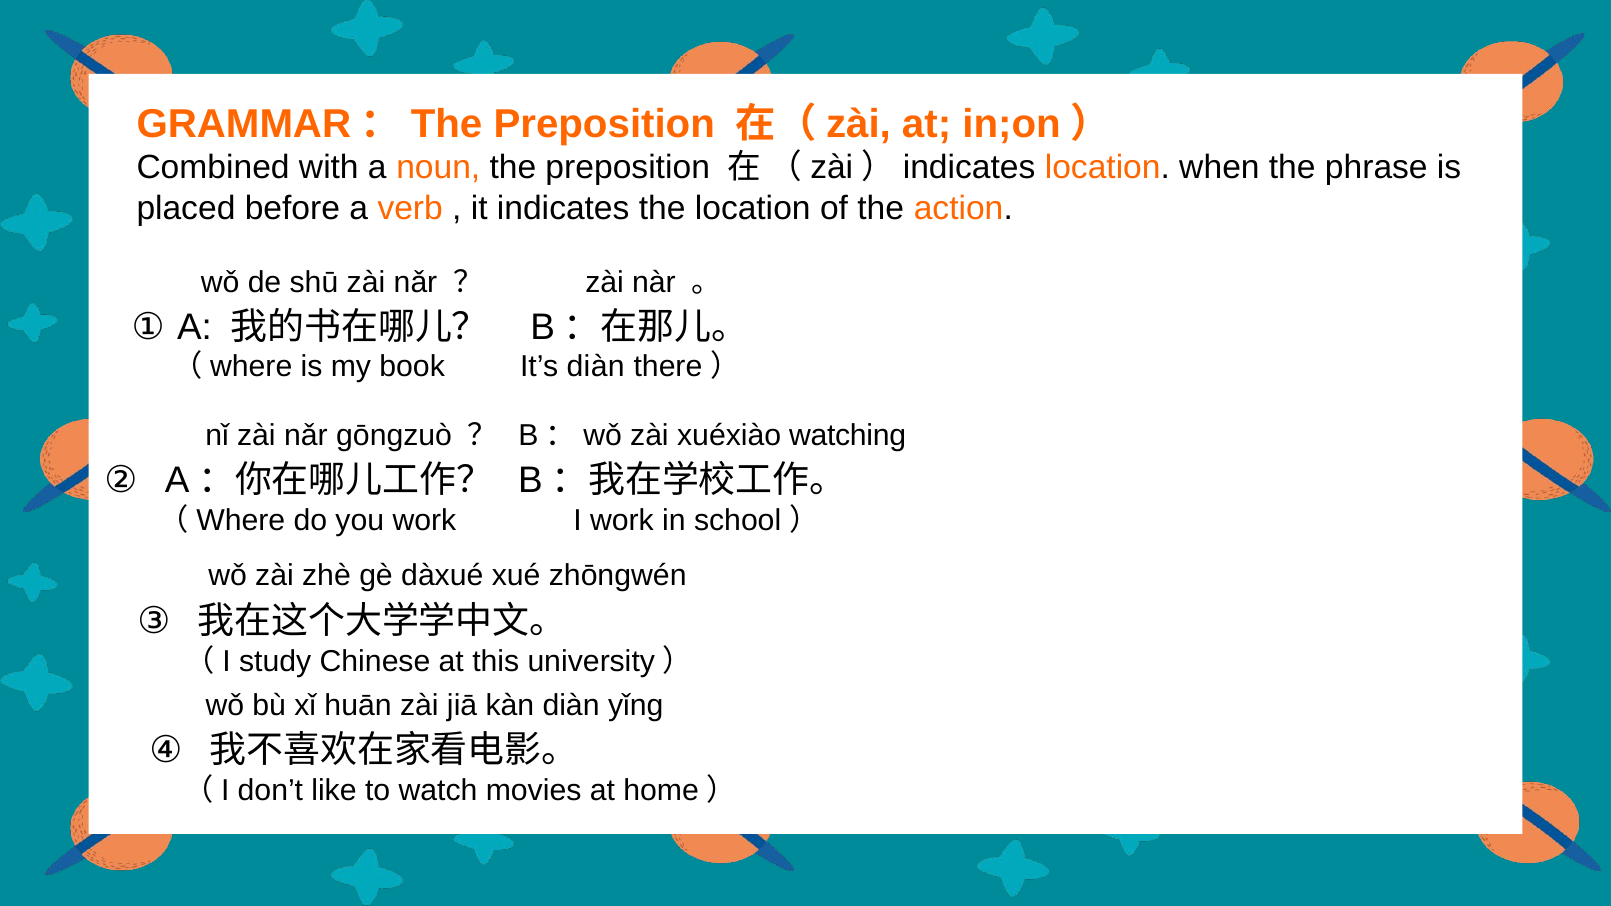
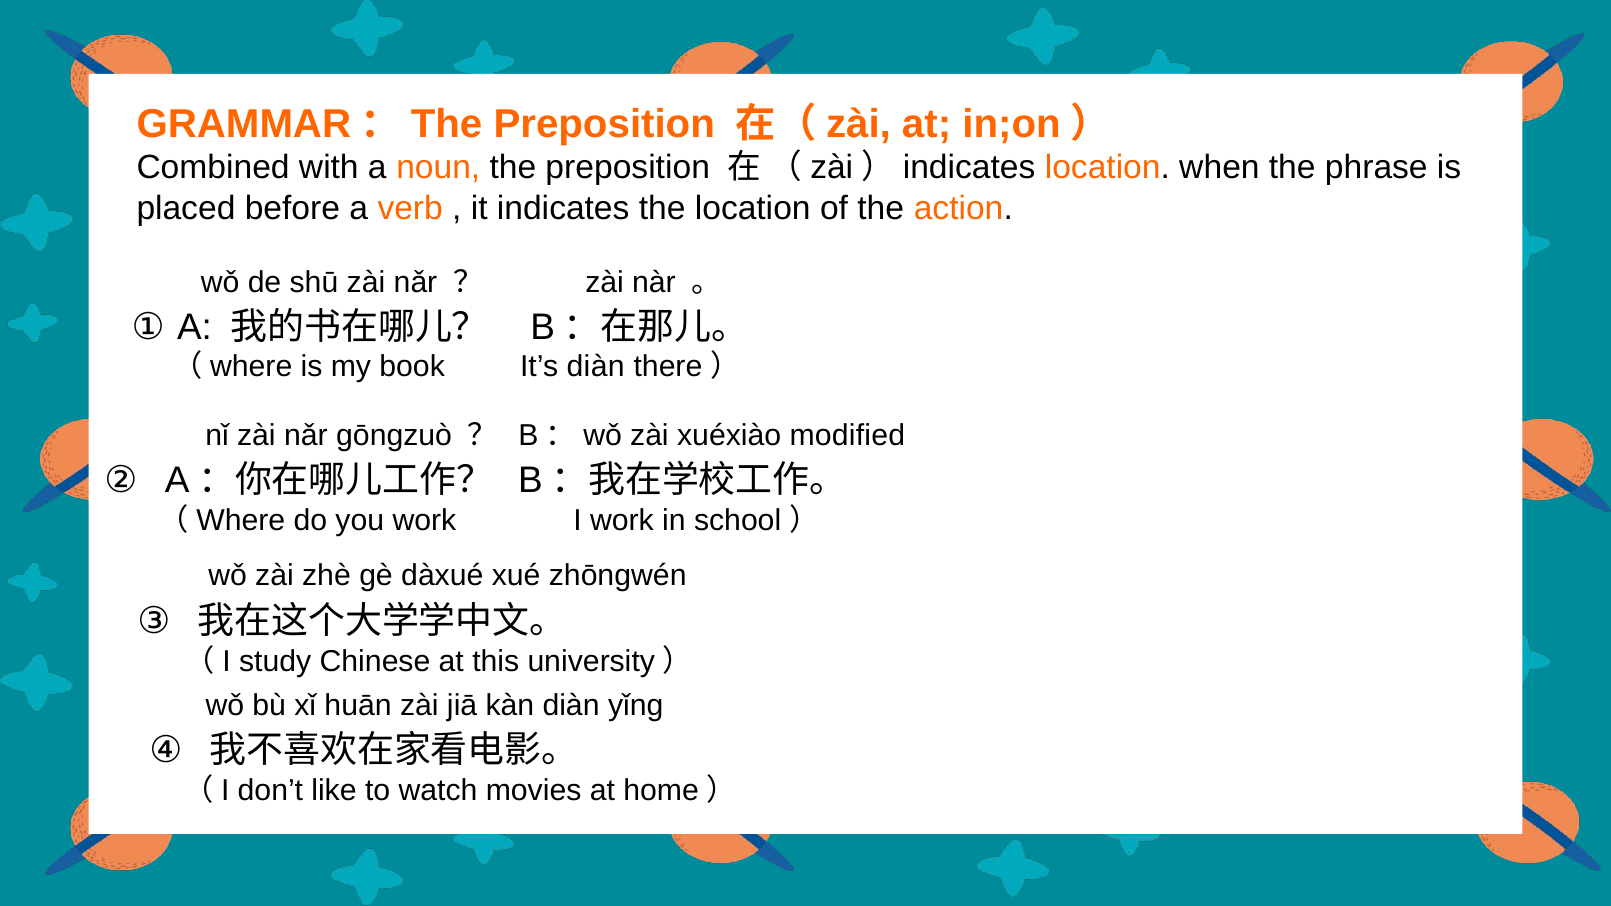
watching: watching -> modified
